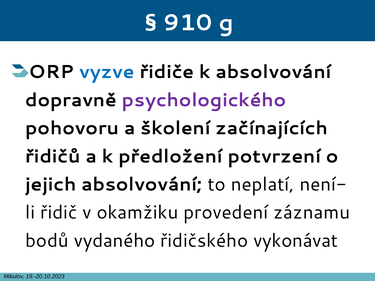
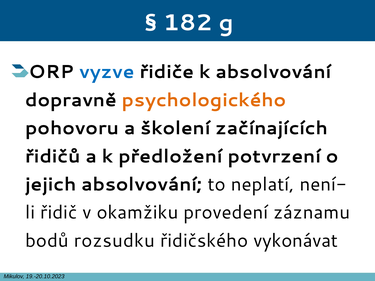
910: 910 -> 182
psychologického colour: purple -> orange
vydaného: vydaného -> rozsudku
